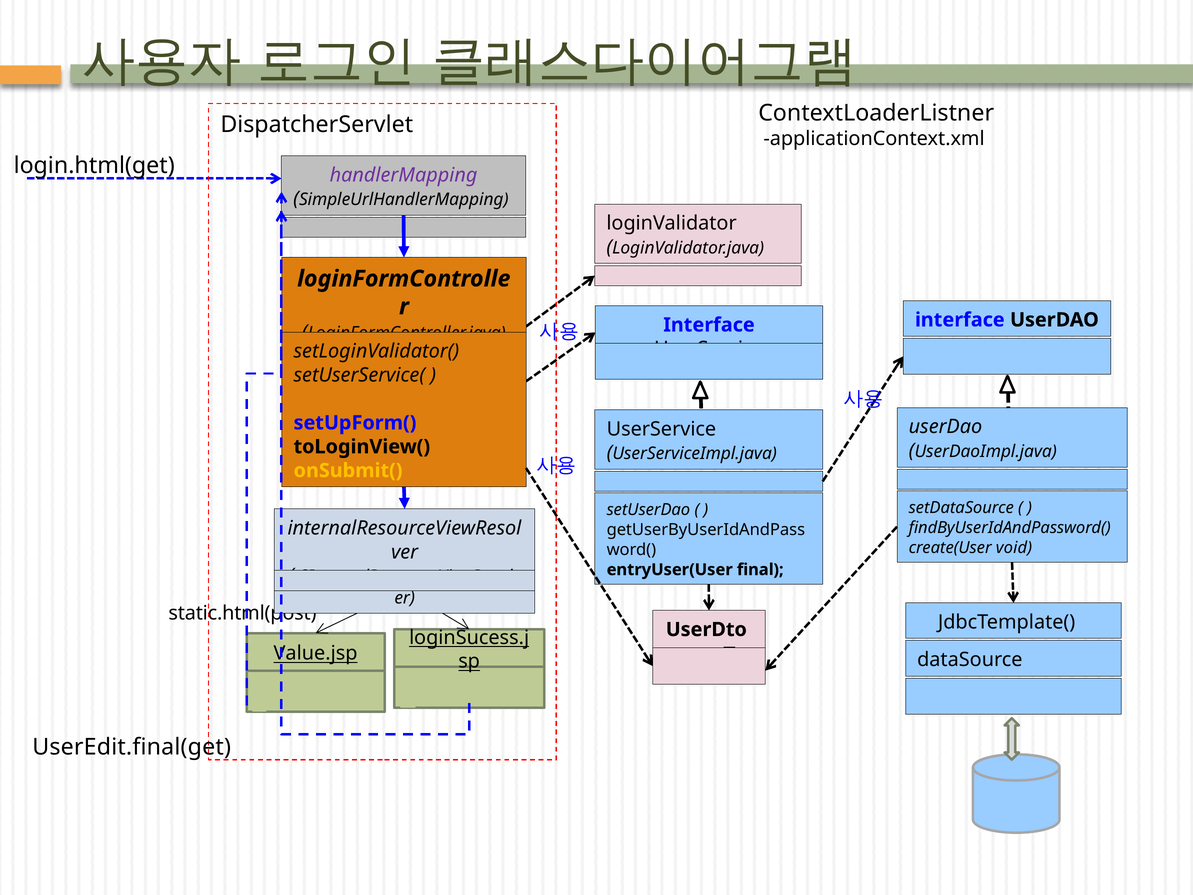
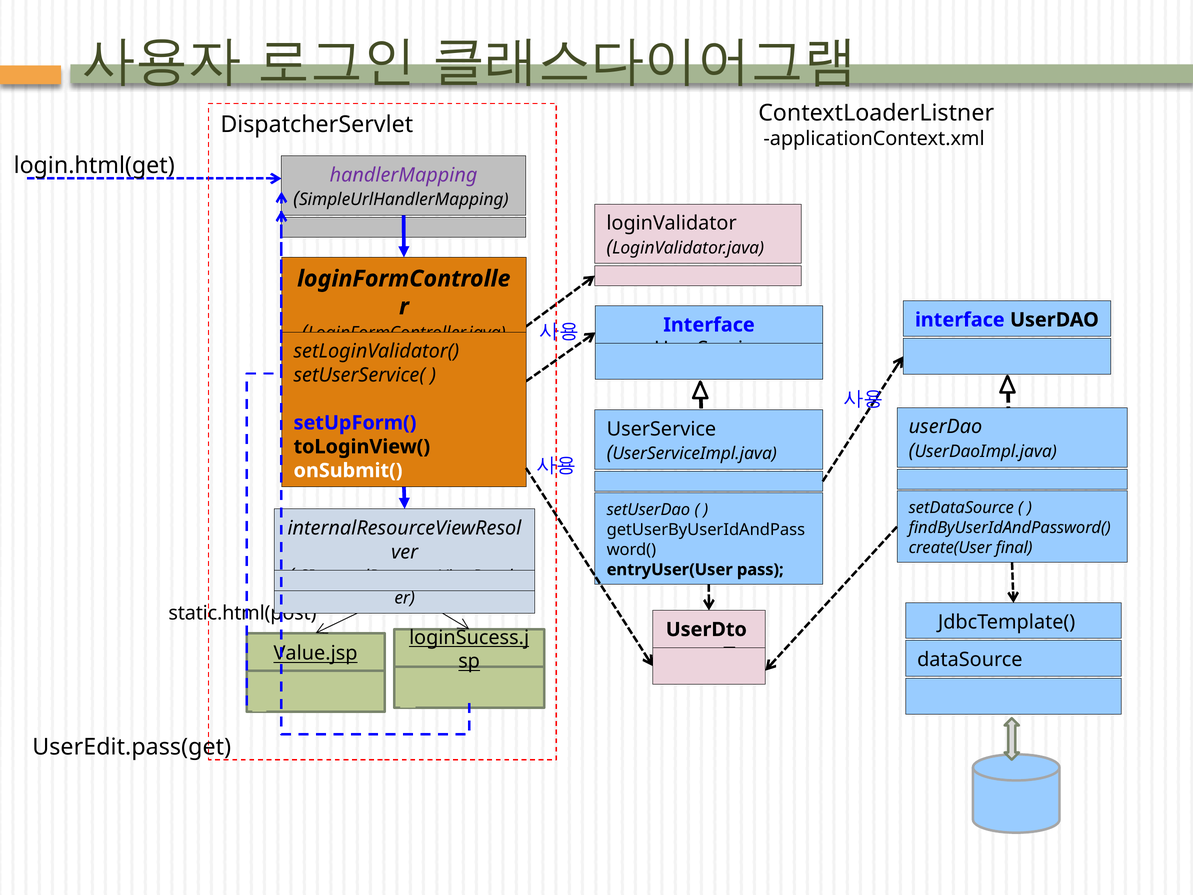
onSubmit( colour: yellow -> white
void: void -> final
final: final -> pass
UserEdit.final(get: UserEdit.final(get -> UserEdit.pass(get
